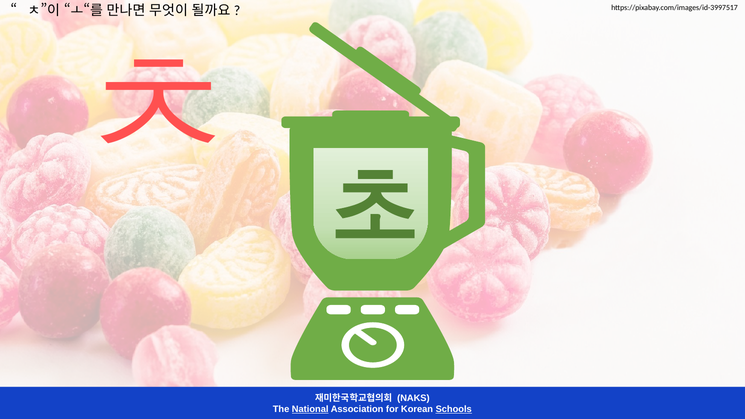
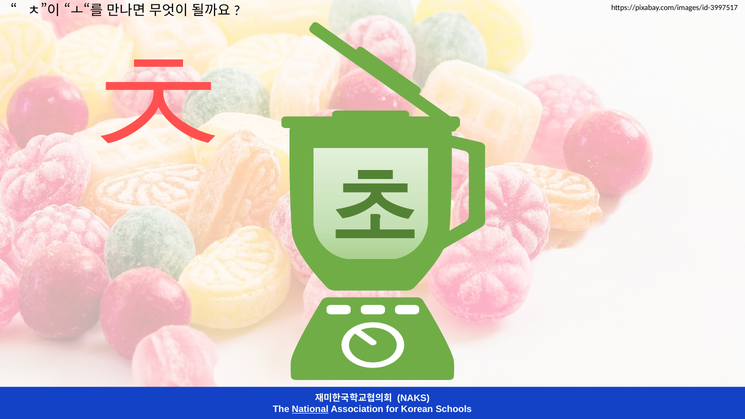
Schools underline: present -> none
